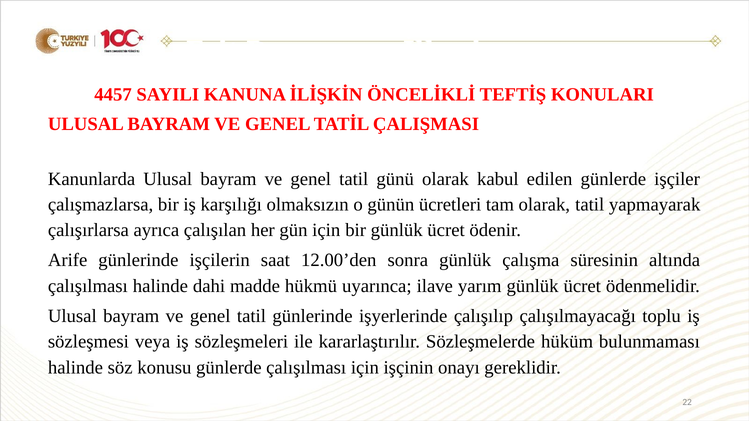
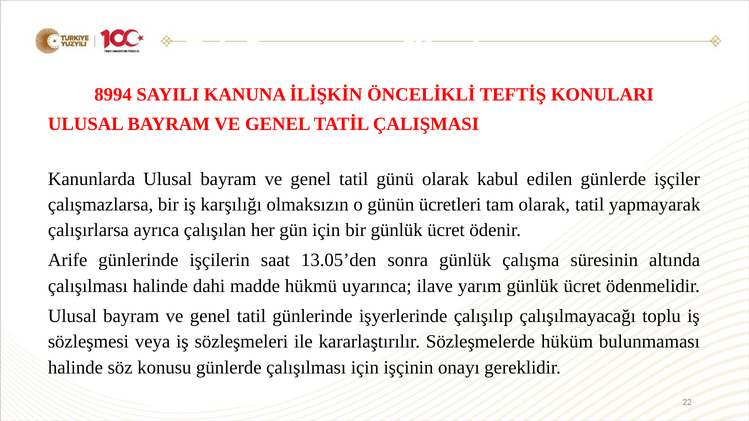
4457: 4457 -> 8994
12.00’den: 12.00’den -> 13.05’den
